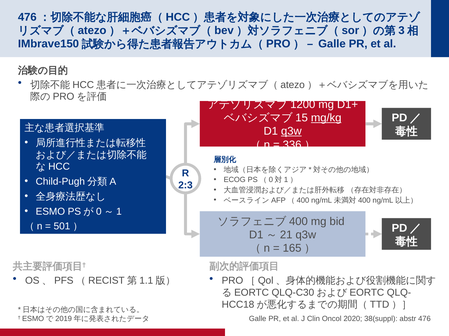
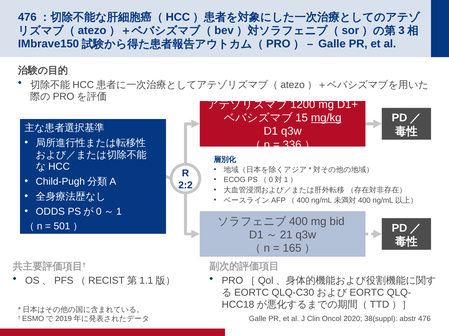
q3w at (291, 132) underline: present -> none
2:3: 2:3 -> 2:2
ESMO: ESMO -> ODDS
